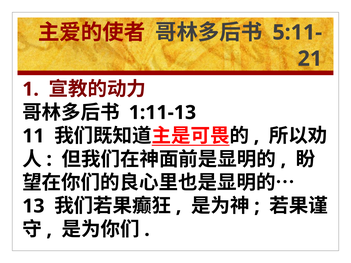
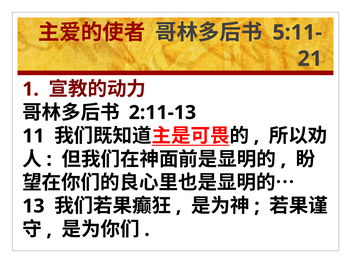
1:11-13: 1:11-13 -> 2:11-13
